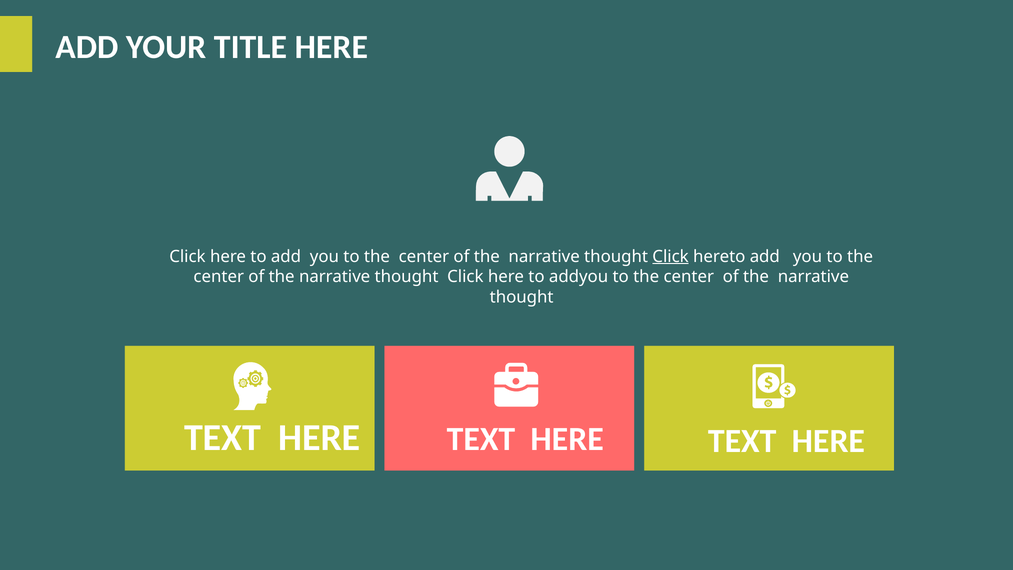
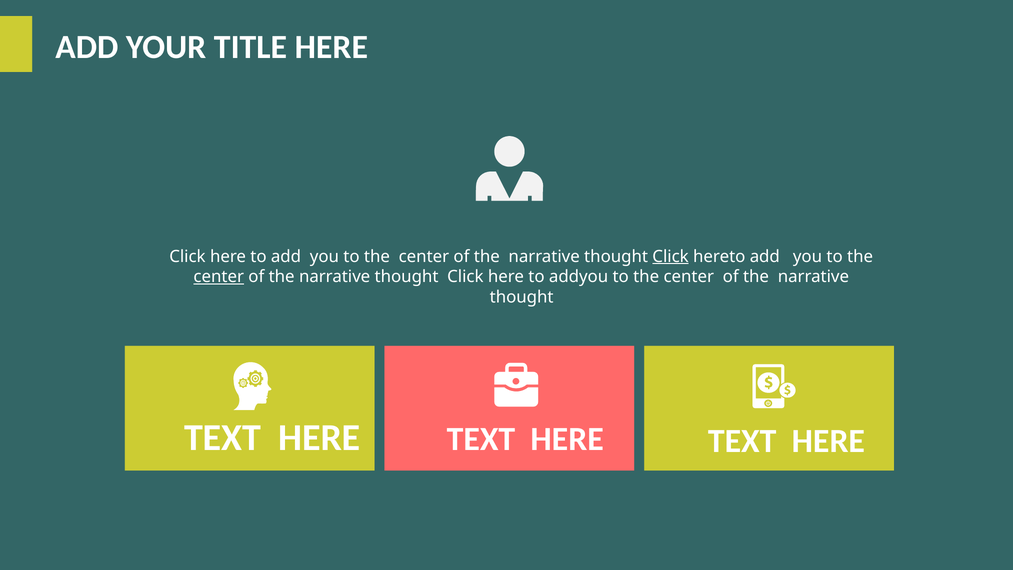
center at (219, 277) underline: none -> present
